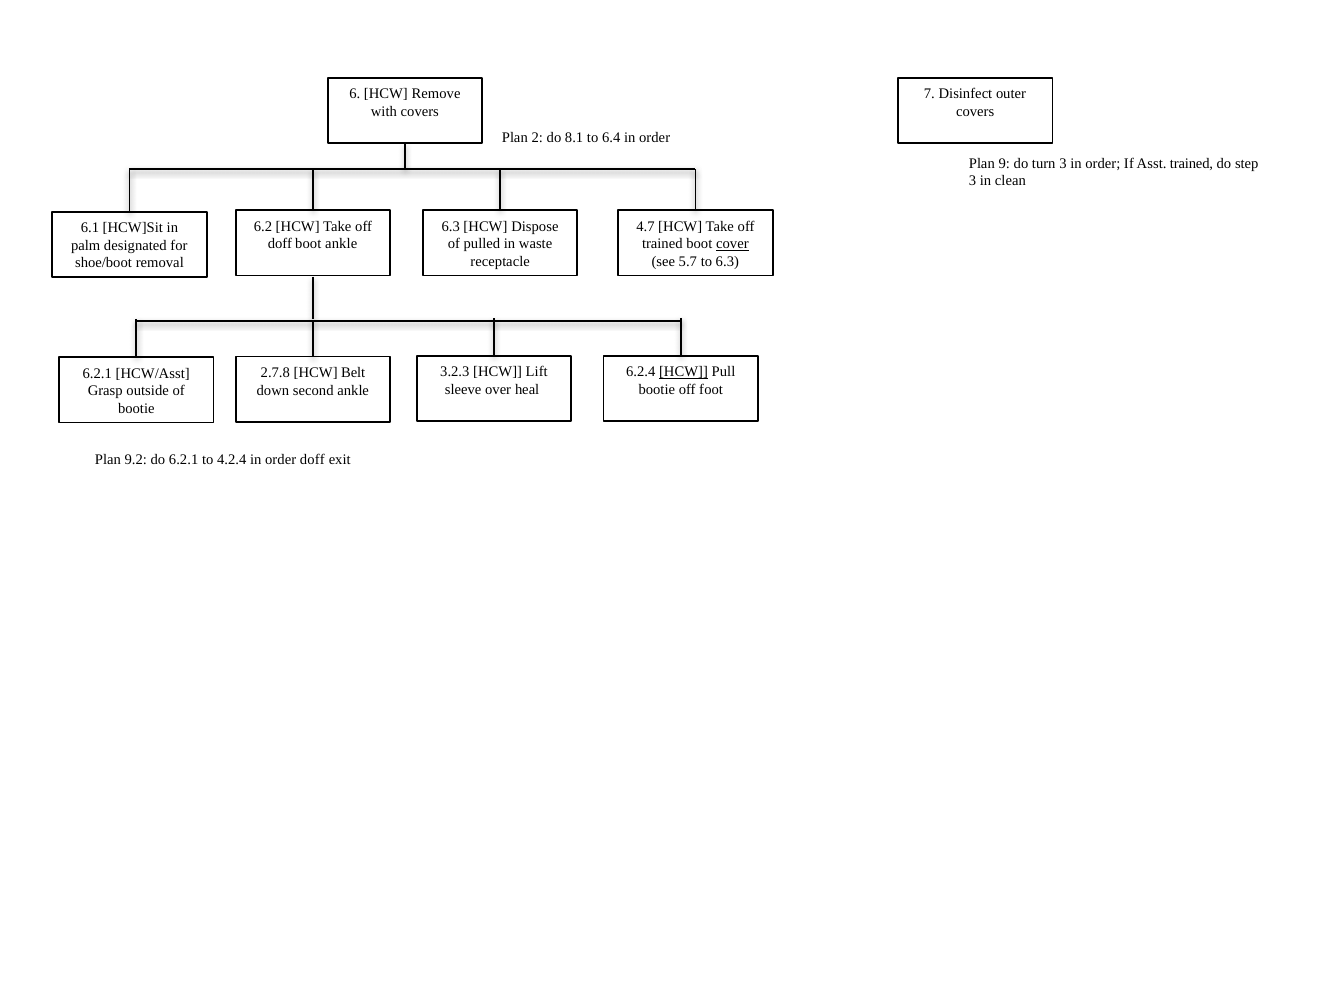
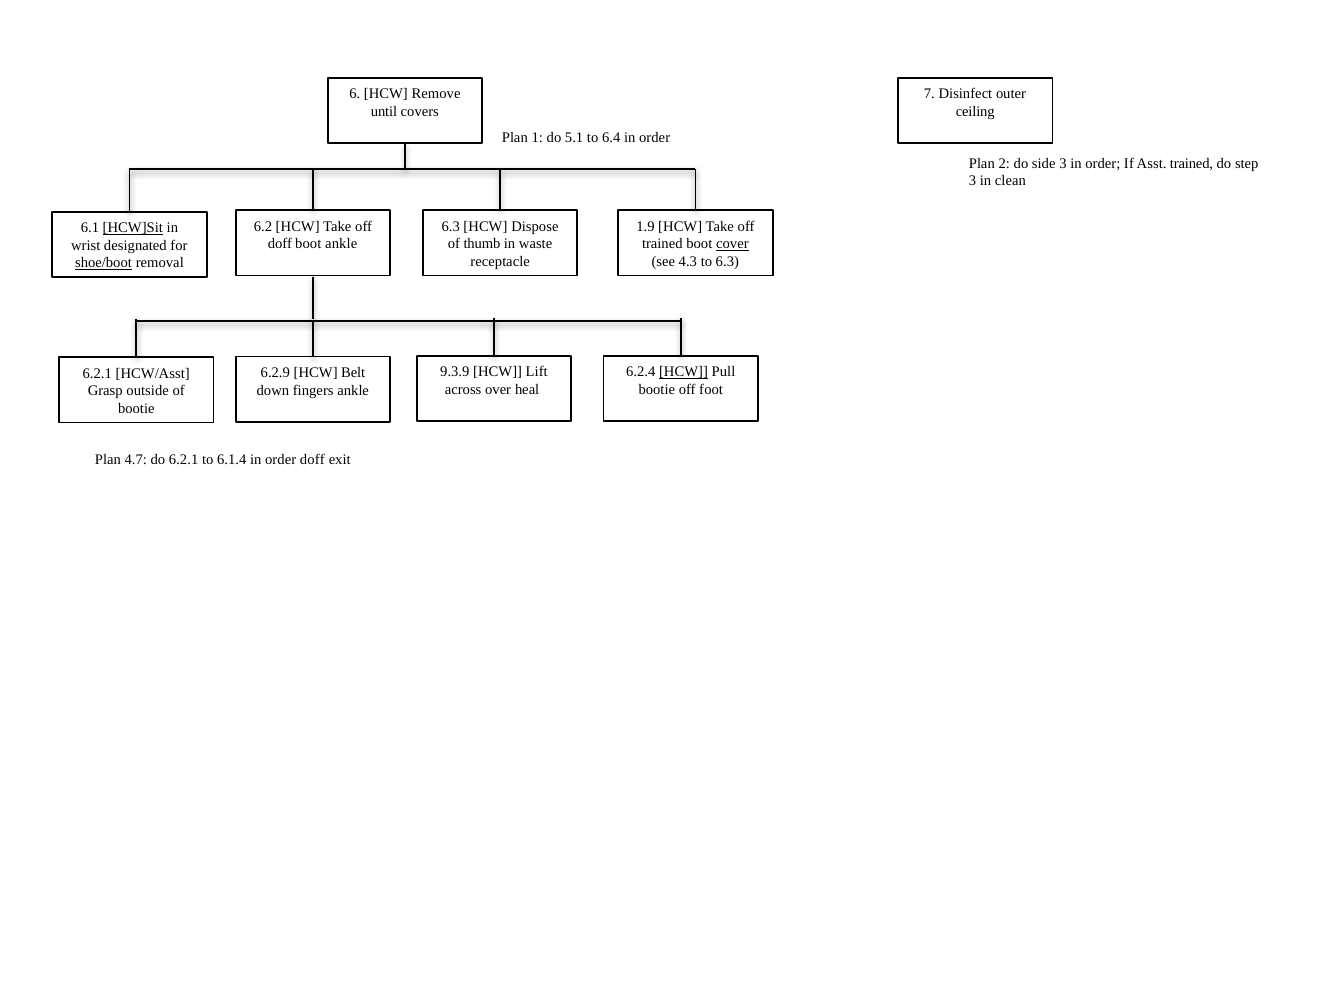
with: with -> until
covers at (975, 112): covers -> ceiling
2: 2 -> 1
8.1: 8.1 -> 5.1
9: 9 -> 2
turn: turn -> side
4.7: 4.7 -> 1.9
HCW]Sit underline: none -> present
pulled: pulled -> thumb
palm: palm -> wrist
5.7: 5.7 -> 4.3
shoe/boot underline: none -> present
3.2.3: 3.2.3 -> 9.3.9
2.7.8: 2.7.8 -> 6.2.9
sleeve: sleeve -> across
second: second -> fingers
9.2: 9.2 -> 4.7
4.2.4: 4.2.4 -> 6.1.4
